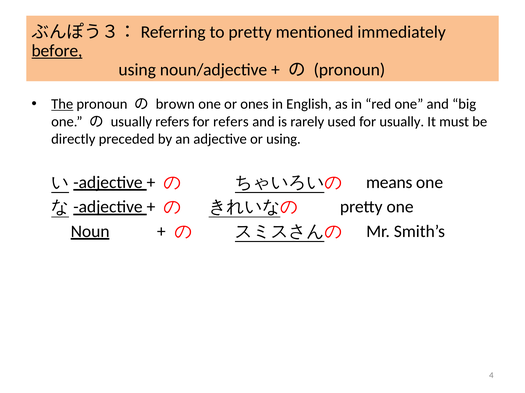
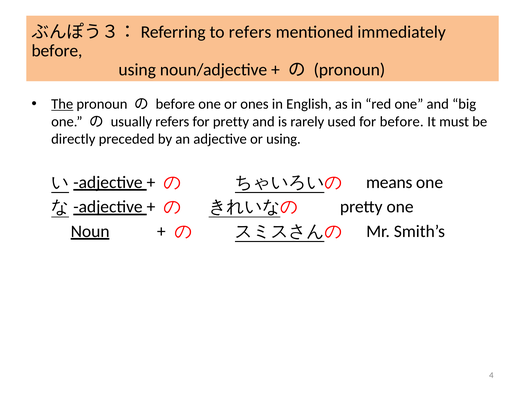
to pretty: pretty -> refers
before at (57, 51) underline: present -> none
brown at (175, 104): brown -> before
for refers: refers -> pretty
for usually: usually -> before
